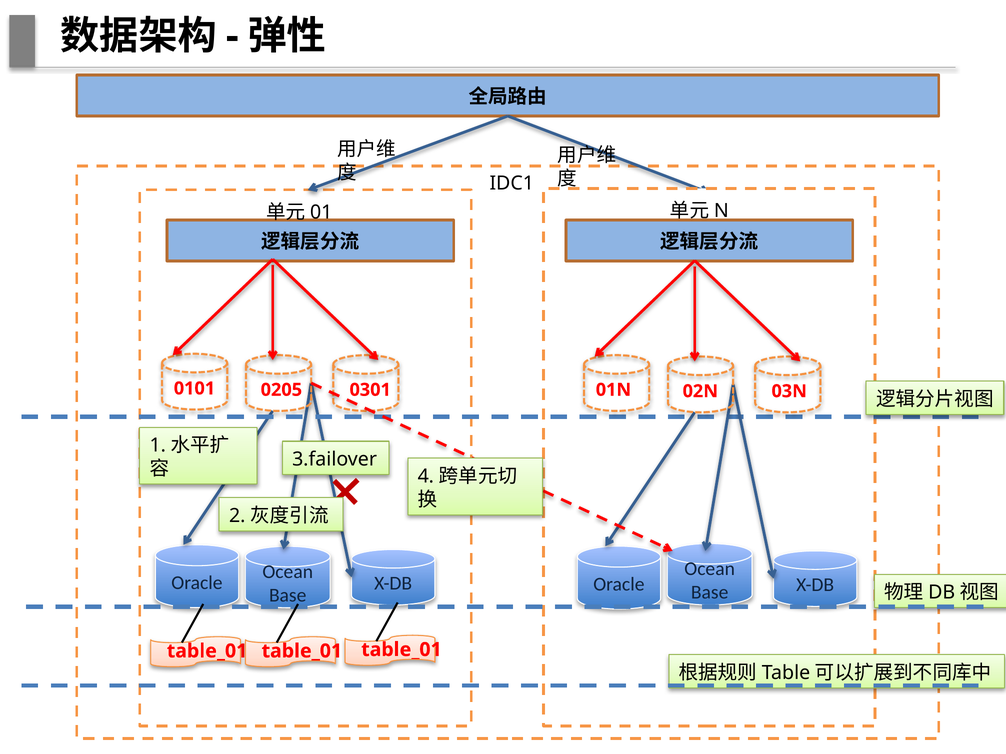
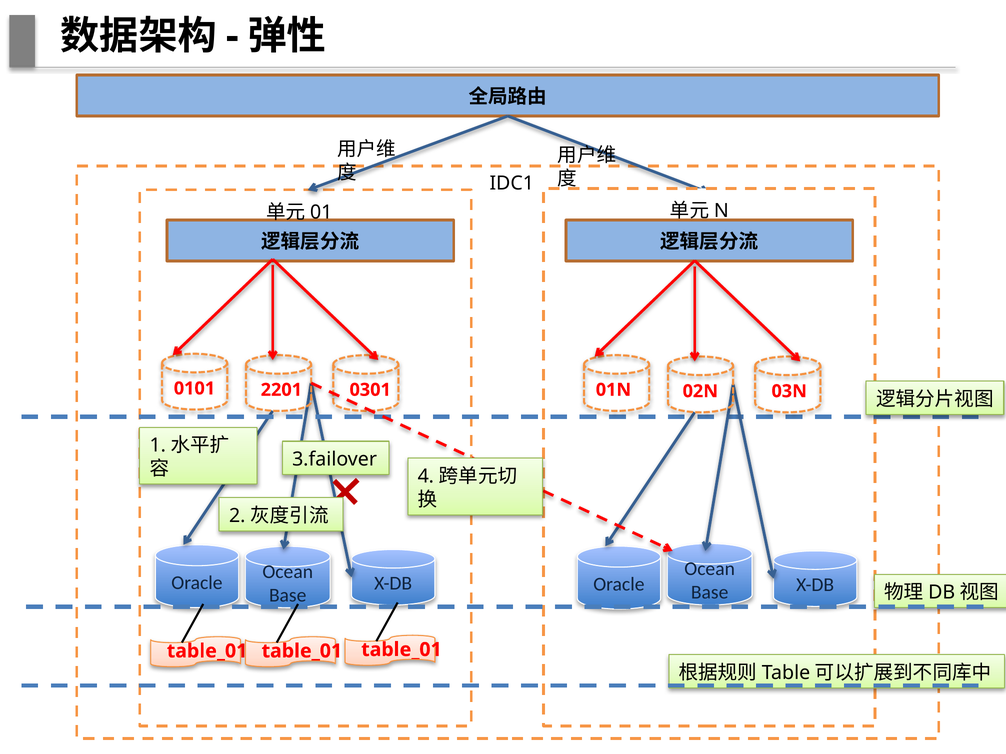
0205: 0205 -> 2201
